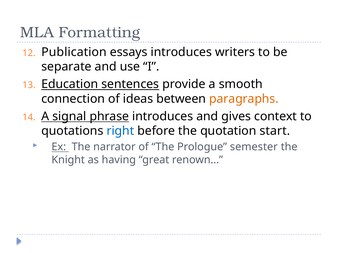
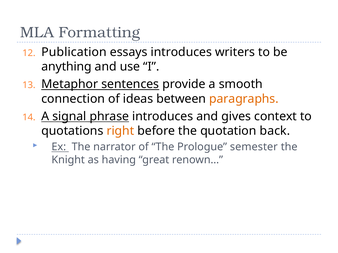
separate: separate -> anything
Education: Education -> Metaphor
right colour: blue -> orange
start: start -> back
